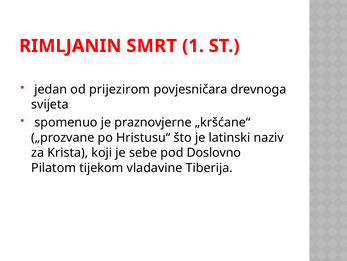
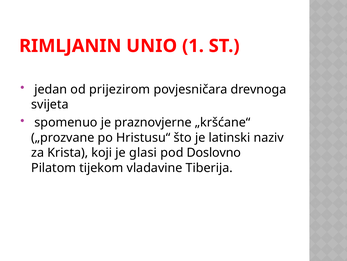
SMRT: SMRT -> UNIO
sebe: sebe -> glasi
